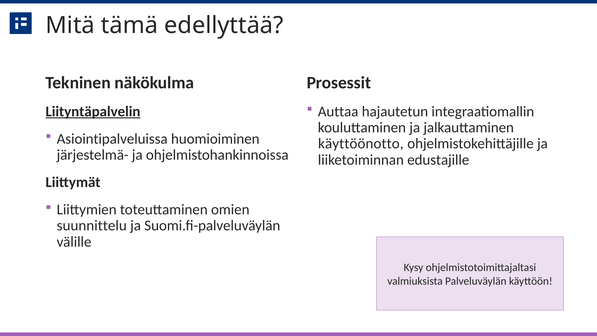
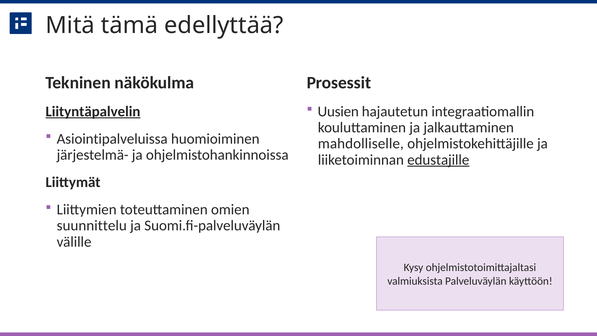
Auttaa: Auttaa -> Uusien
käyttöönotto: käyttöönotto -> mahdolliselle
edustajille underline: none -> present
